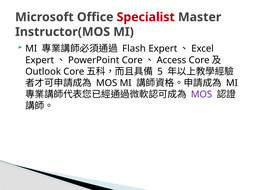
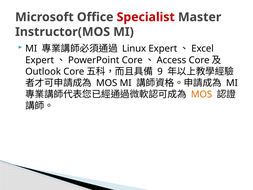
Flash: Flash -> Linux
5: 5 -> 9
MOS at (202, 94) colour: purple -> orange
